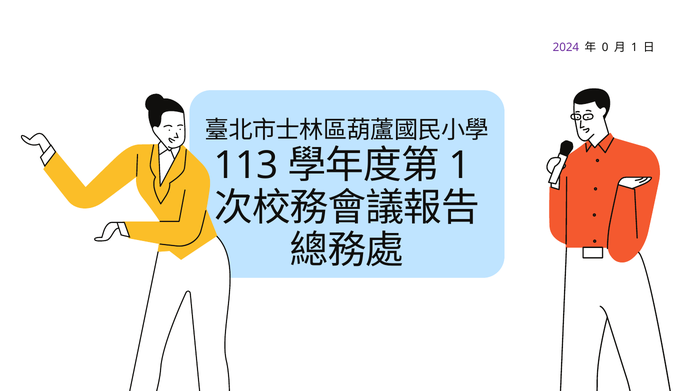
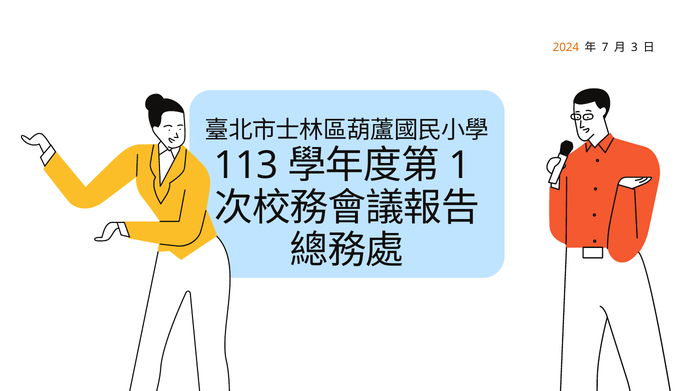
2024 colour: purple -> orange
0: 0 -> 7
1 at (634, 47): 1 -> 3
